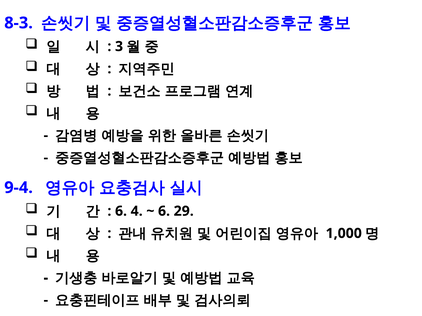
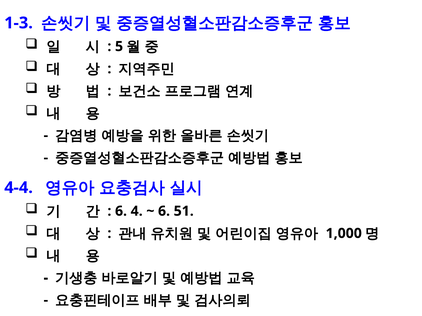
8-3: 8-3 -> 1-3
3: 3 -> 5
9-4: 9-4 -> 4-4
29: 29 -> 51
